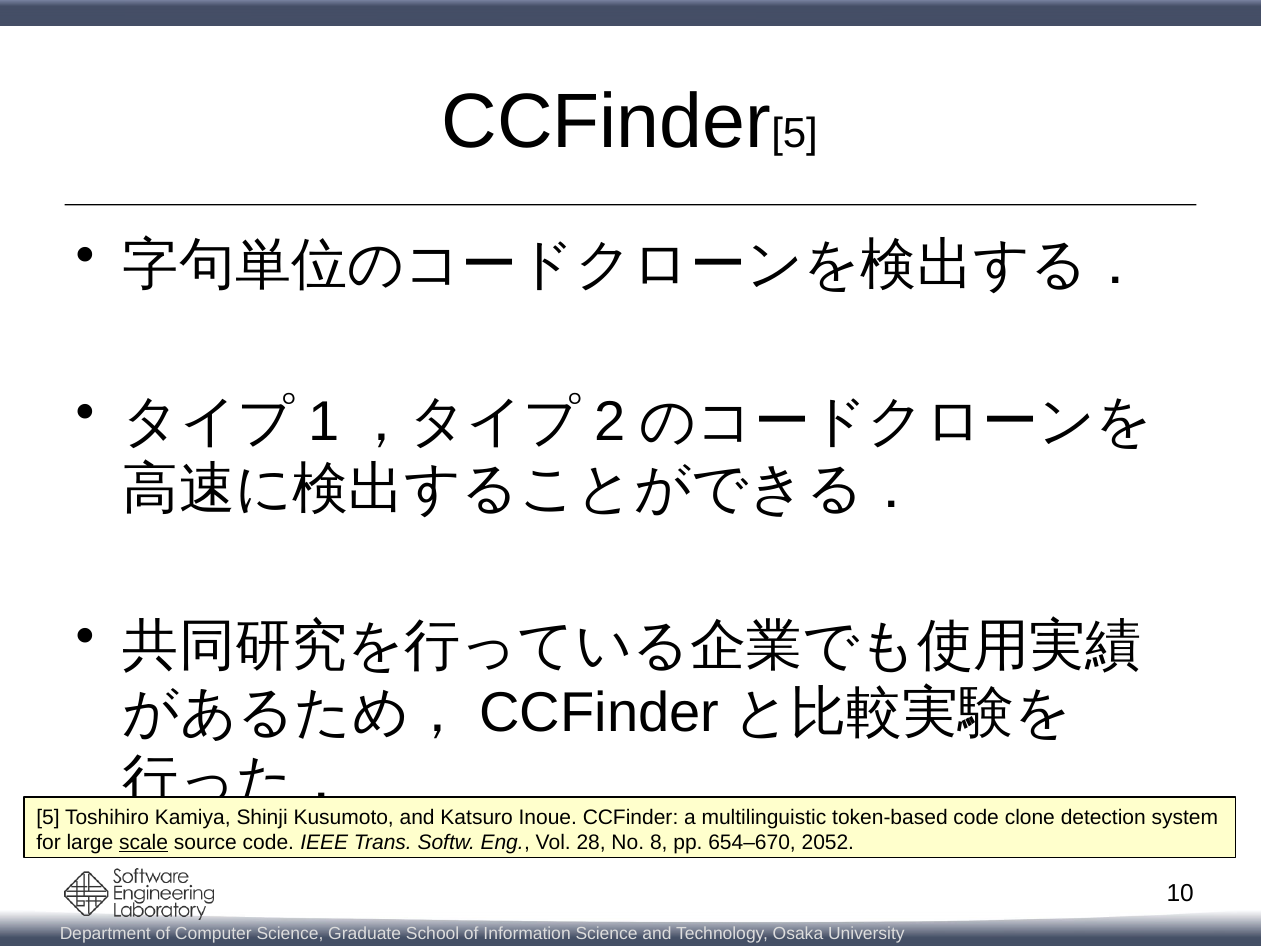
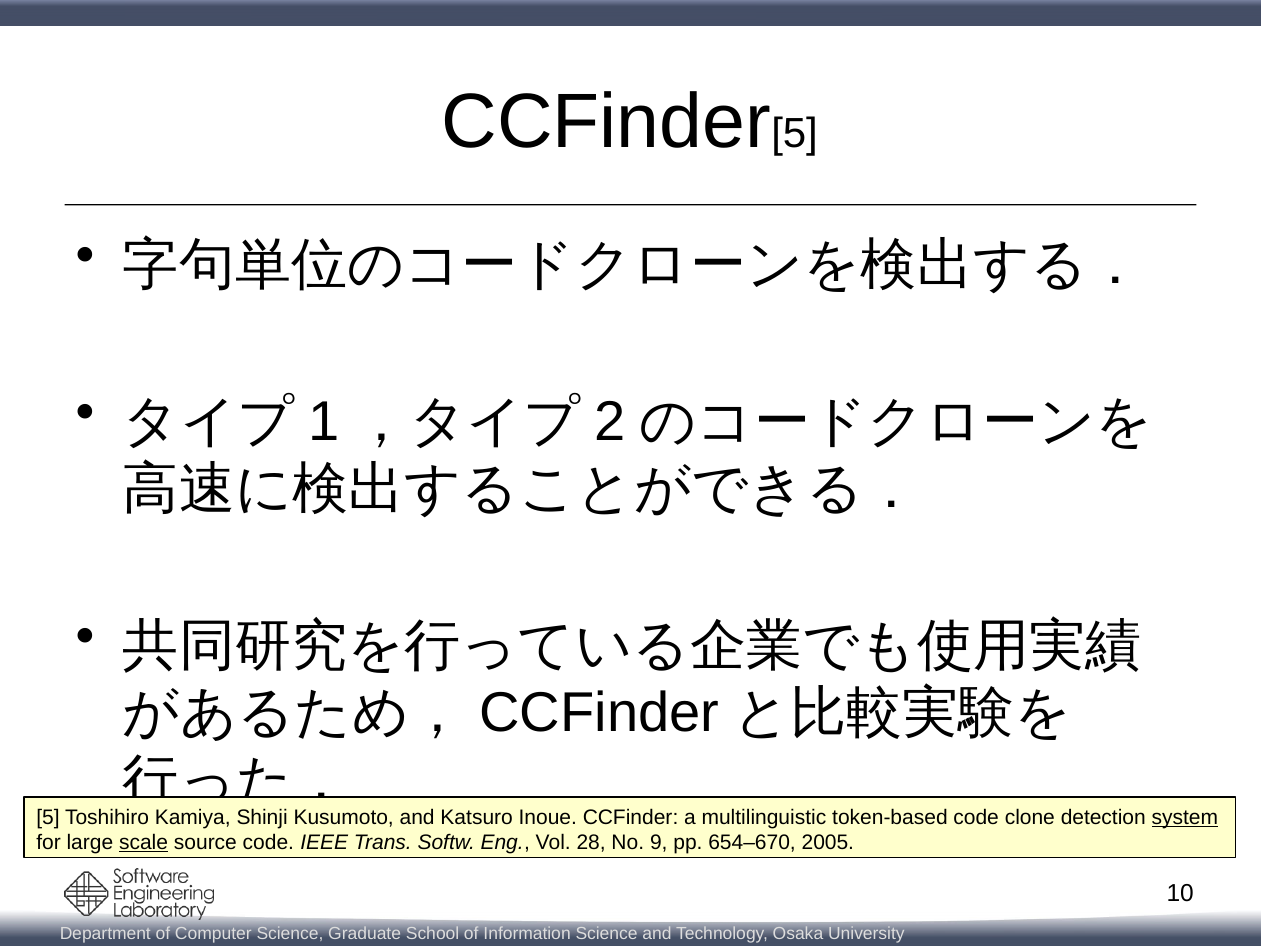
system underline: none -> present
8: 8 -> 9
2052: 2052 -> 2005
